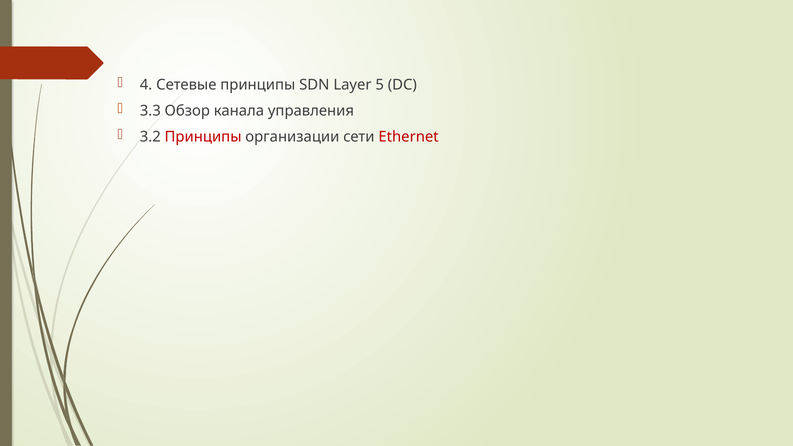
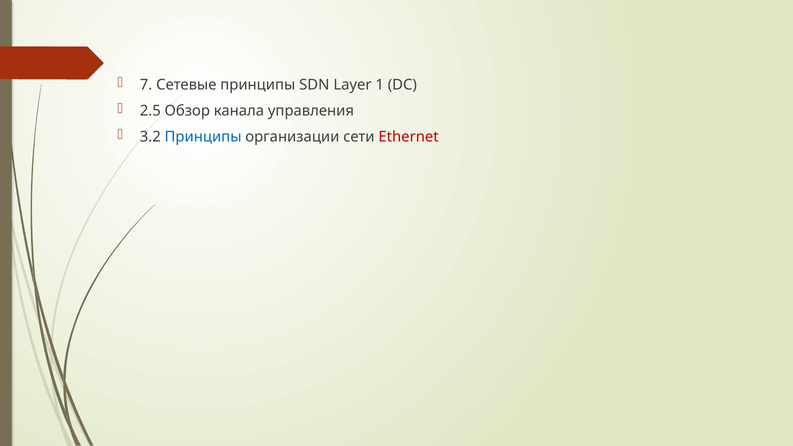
4: 4 -> 7
5: 5 -> 1
3.3: 3.3 -> 2.5
Принципы at (203, 137) colour: red -> blue
